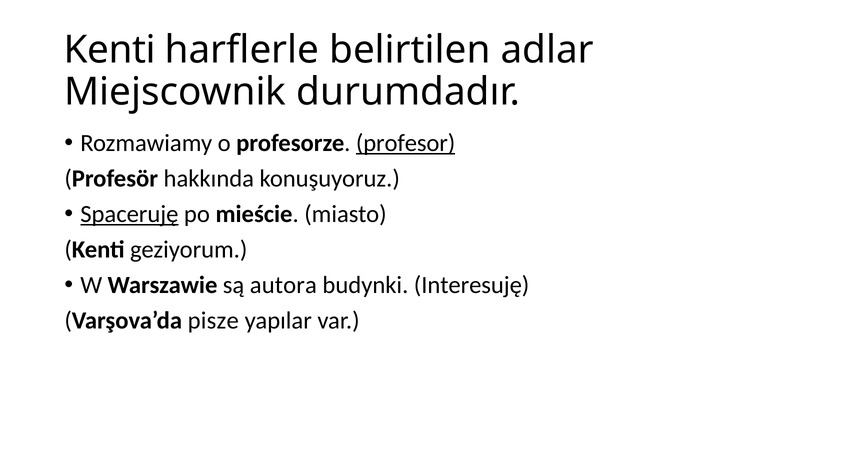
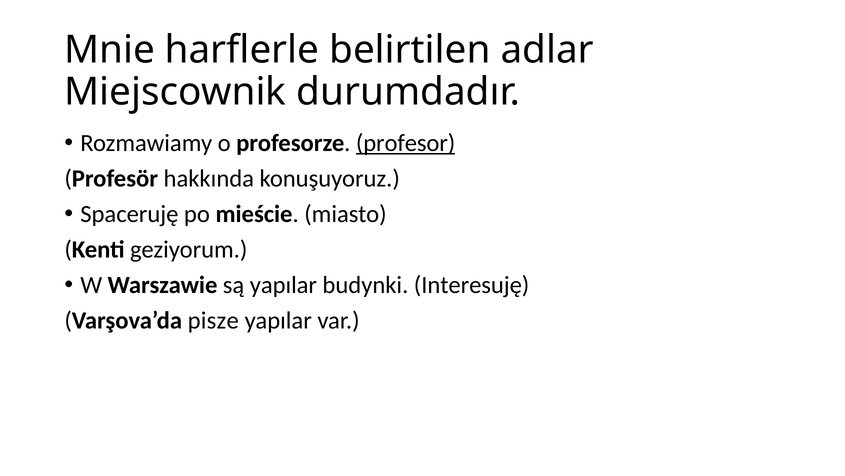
Kenti at (110, 50): Kenti -> Mnie
Spaceruję underline: present -> none
są autora: autora -> yapılar
